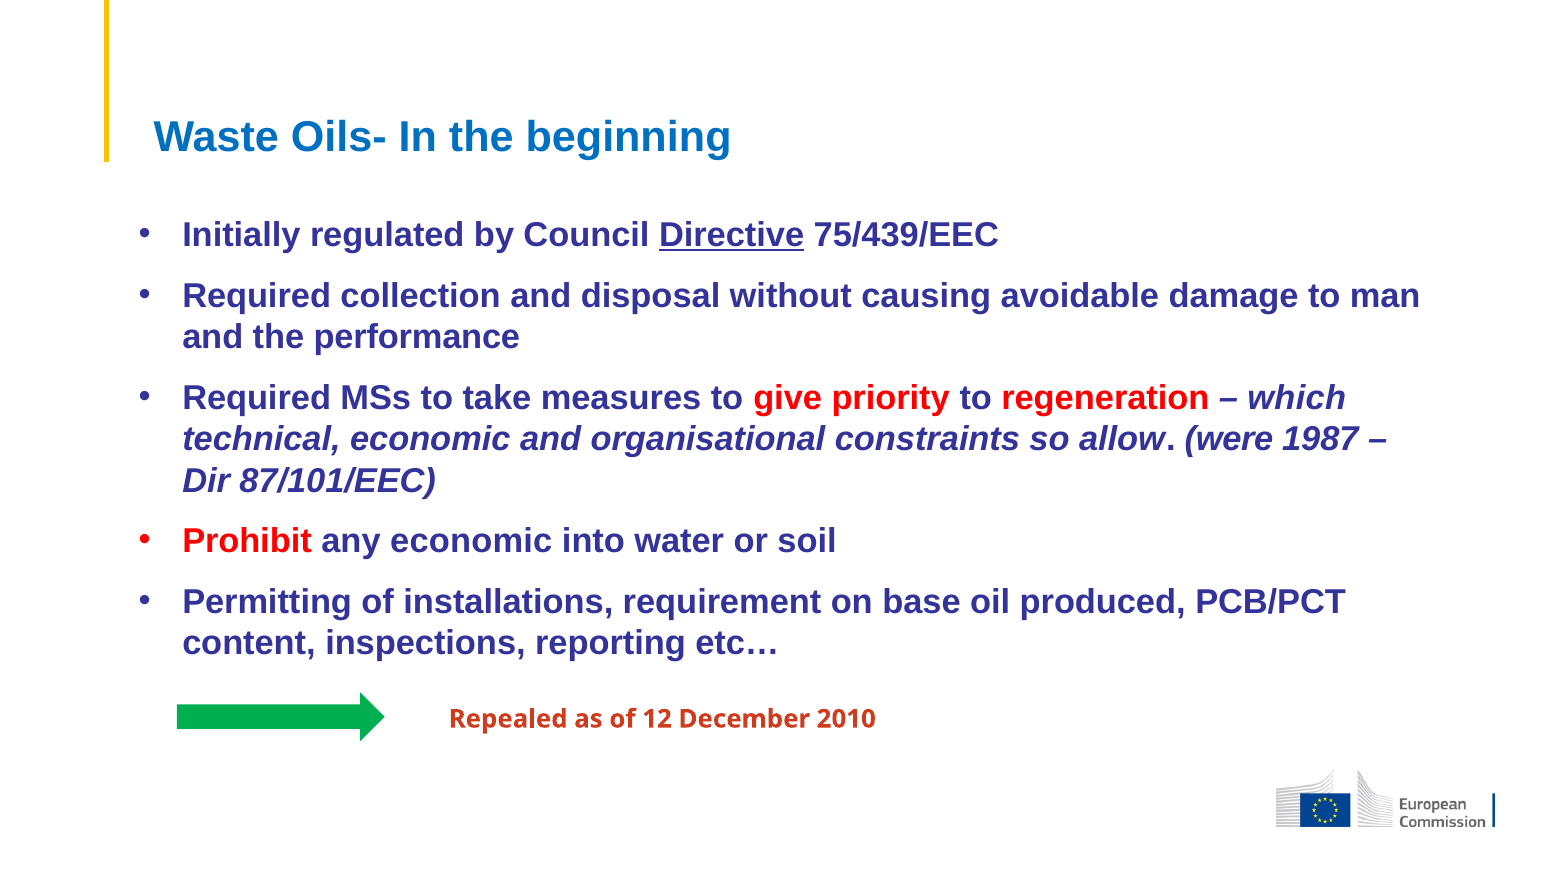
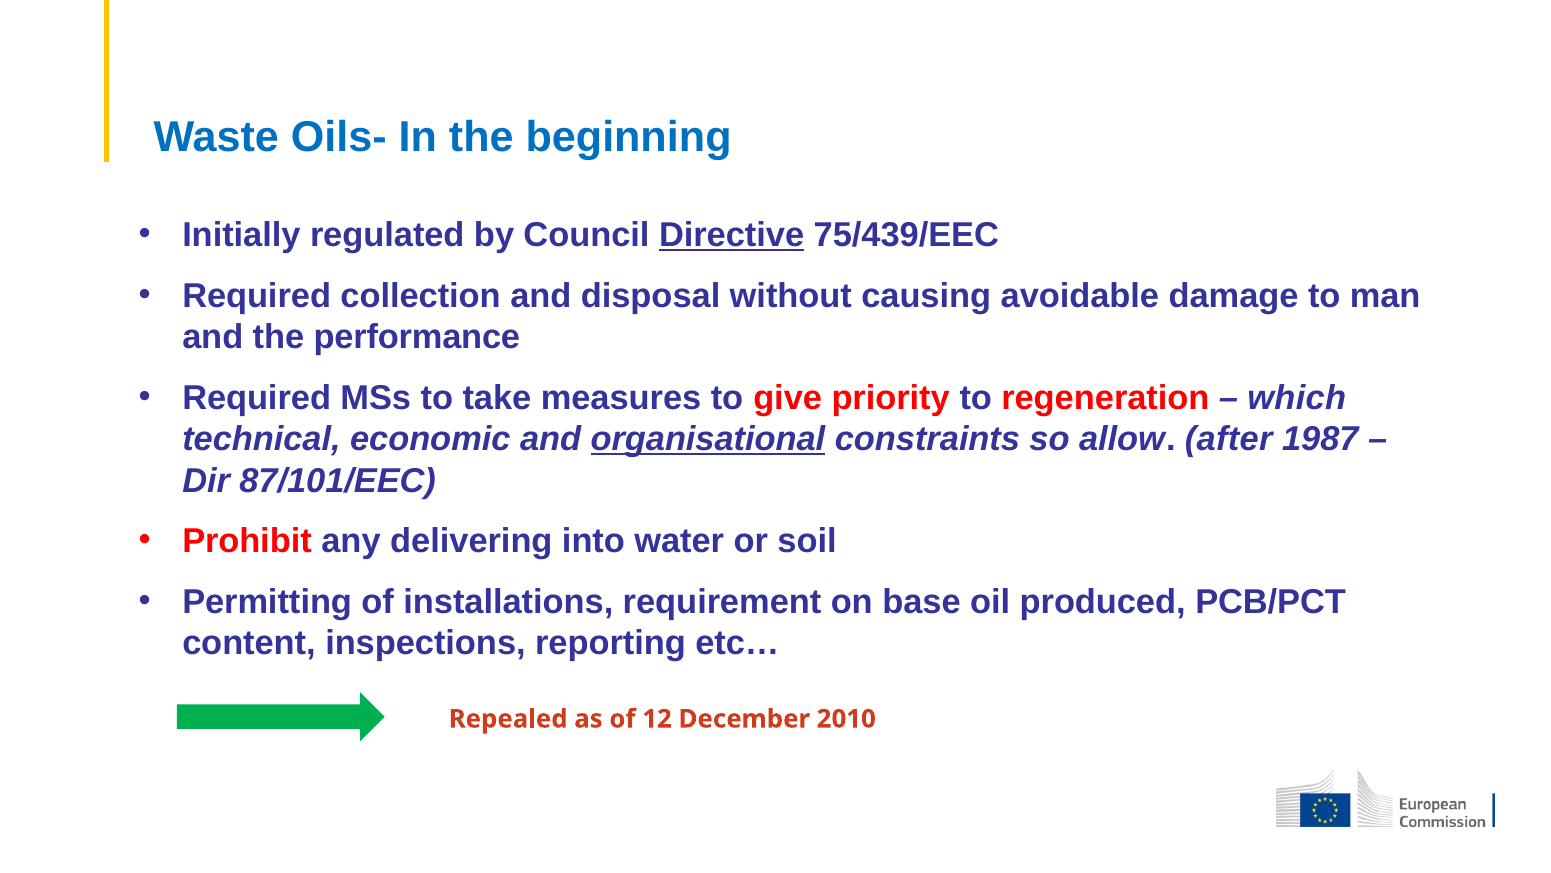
organisational underline: none -> present
were: were -> after
any economic: economic -> delivering
